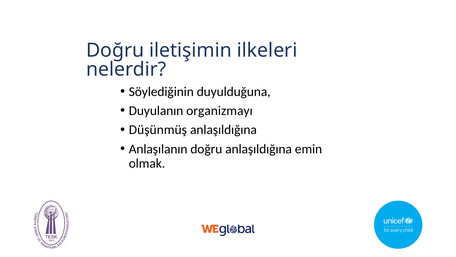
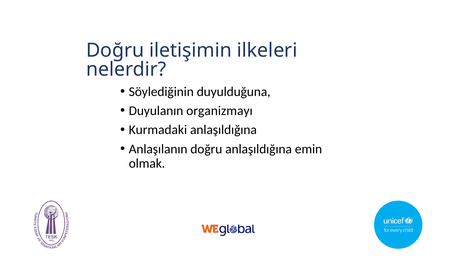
Düşünmüş: Düşünmüş -> Kurmadaki
